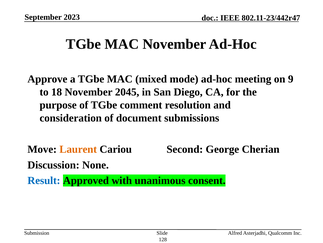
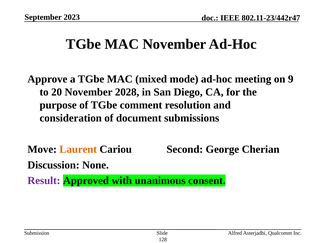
18: 18 -> 20
2045: 2045 -> 2028
Result colour: blue -> purple
